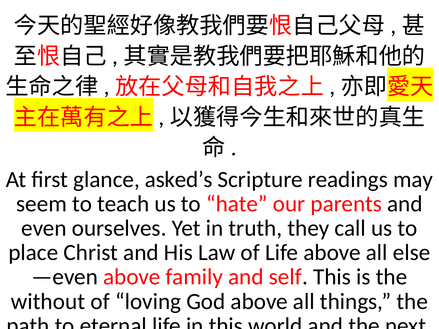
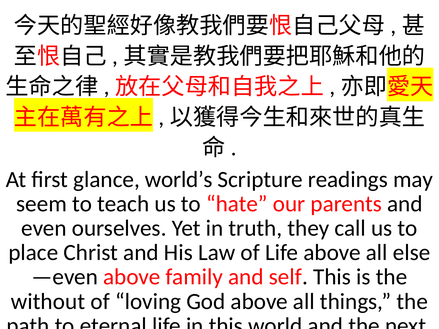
asked’s: asked’s -> world’s
